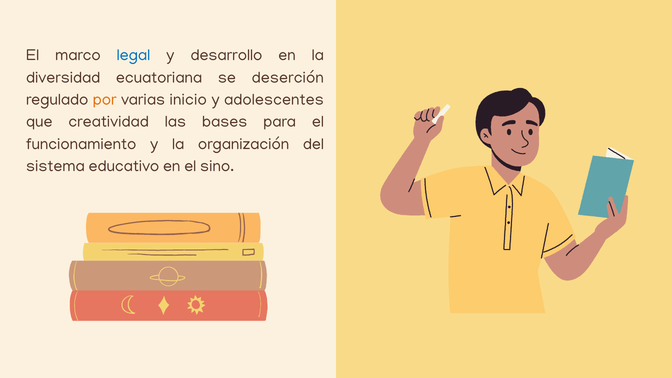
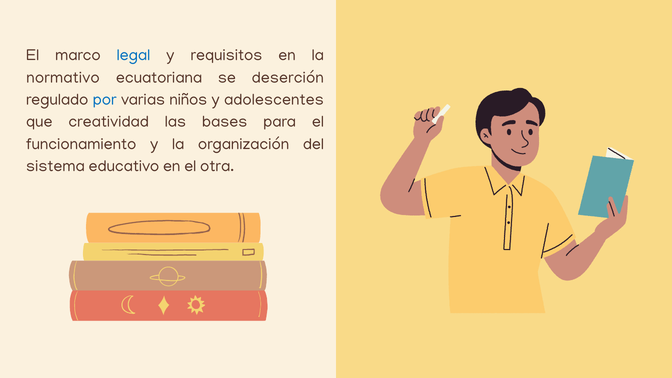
desarrollo: desarrollo -> requisitos
diversidad: diversidad -> normativo
por colour: orange -> blue
inicio: inicio -> niños
sino: sino -> otra
